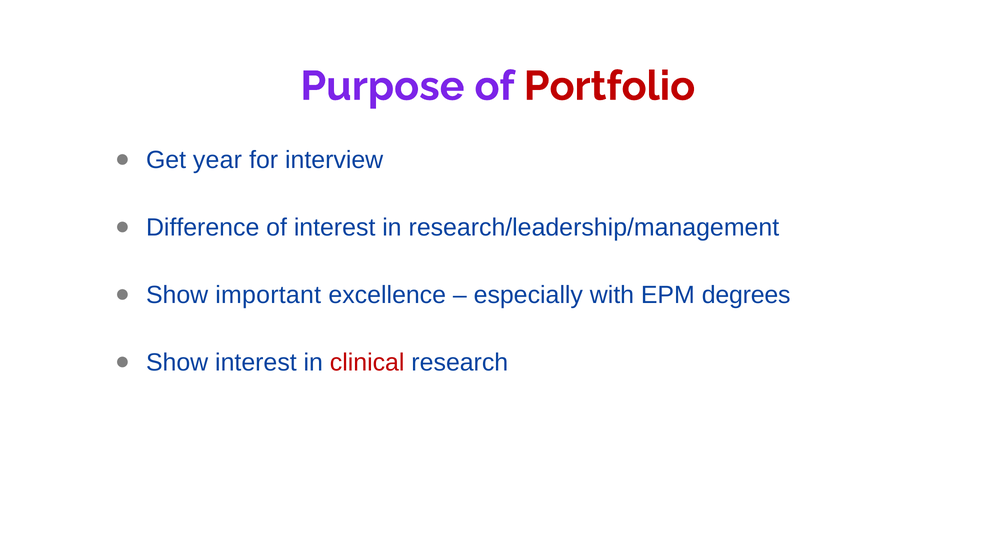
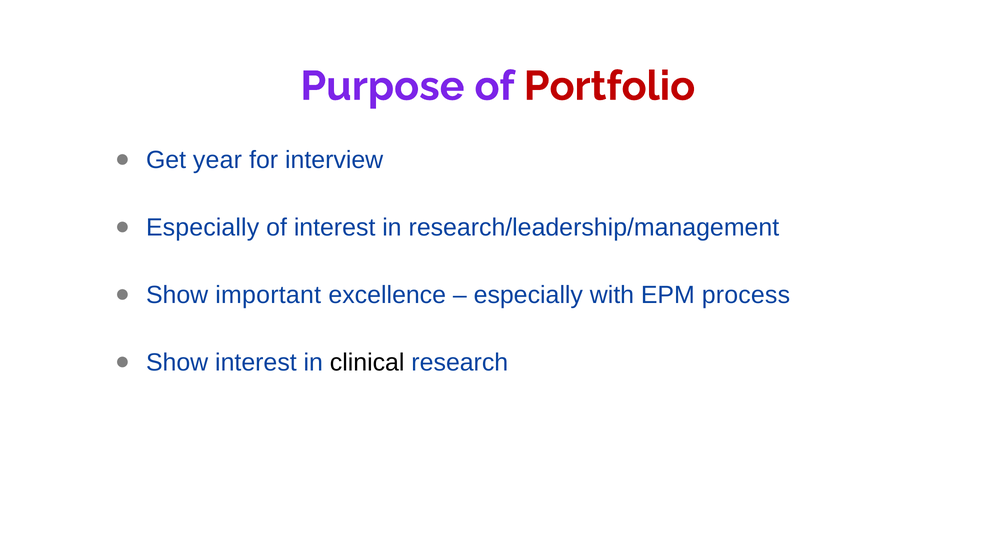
Difference at (203, 227): Difference -> Especially
degrees: degrees -> process
clinical colour: red -> black
